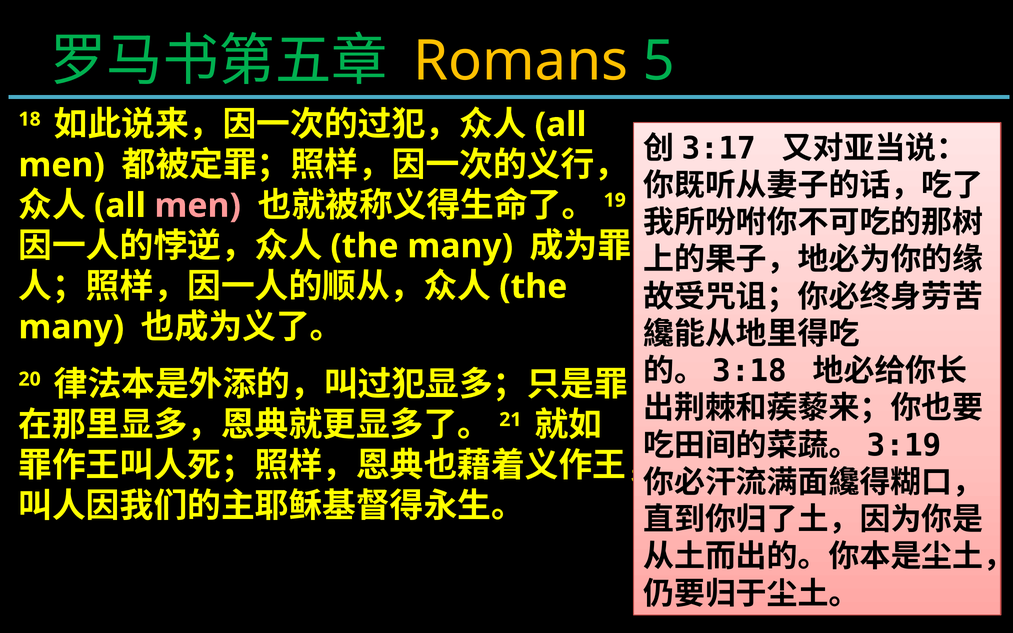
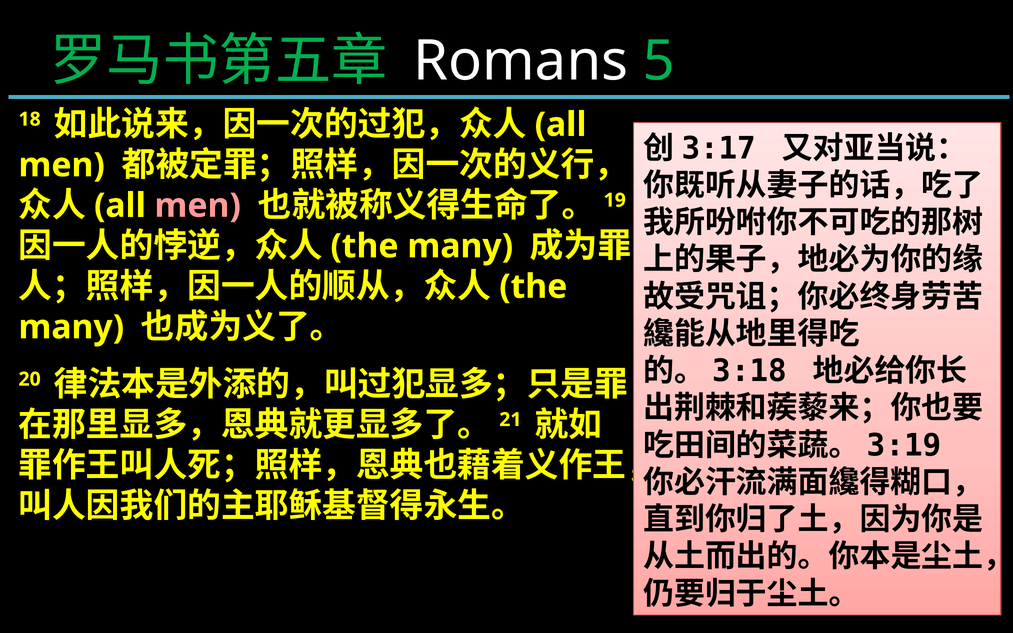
Romans colour: yellow -> white
